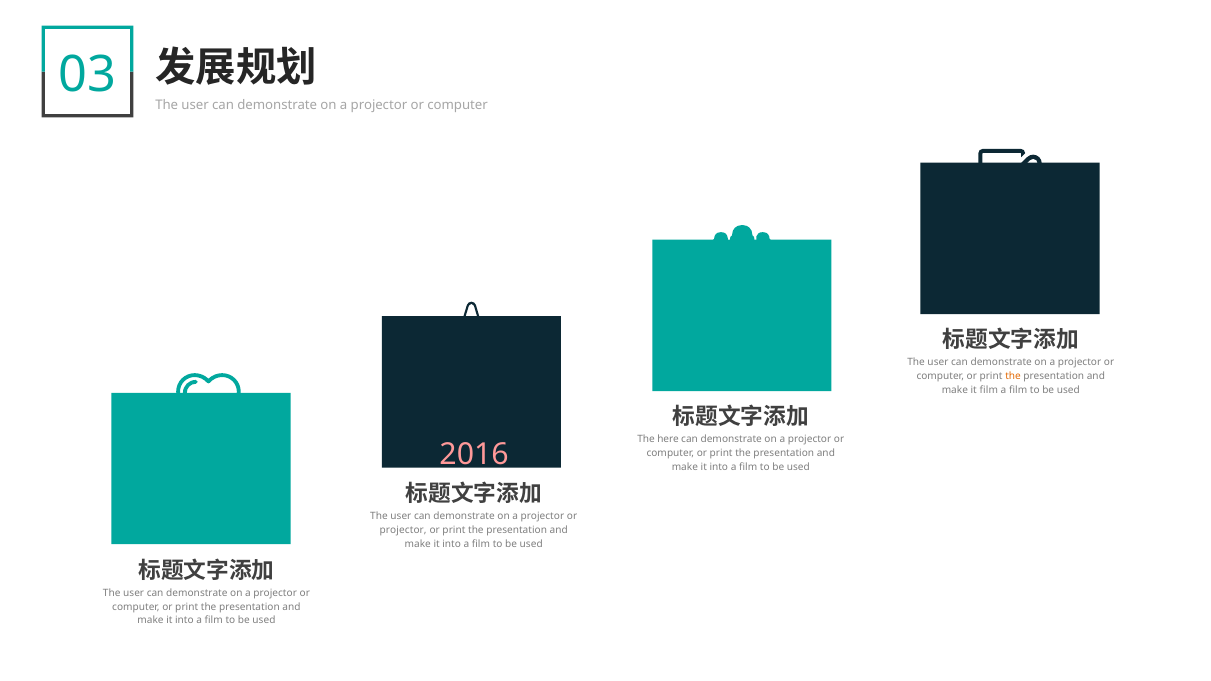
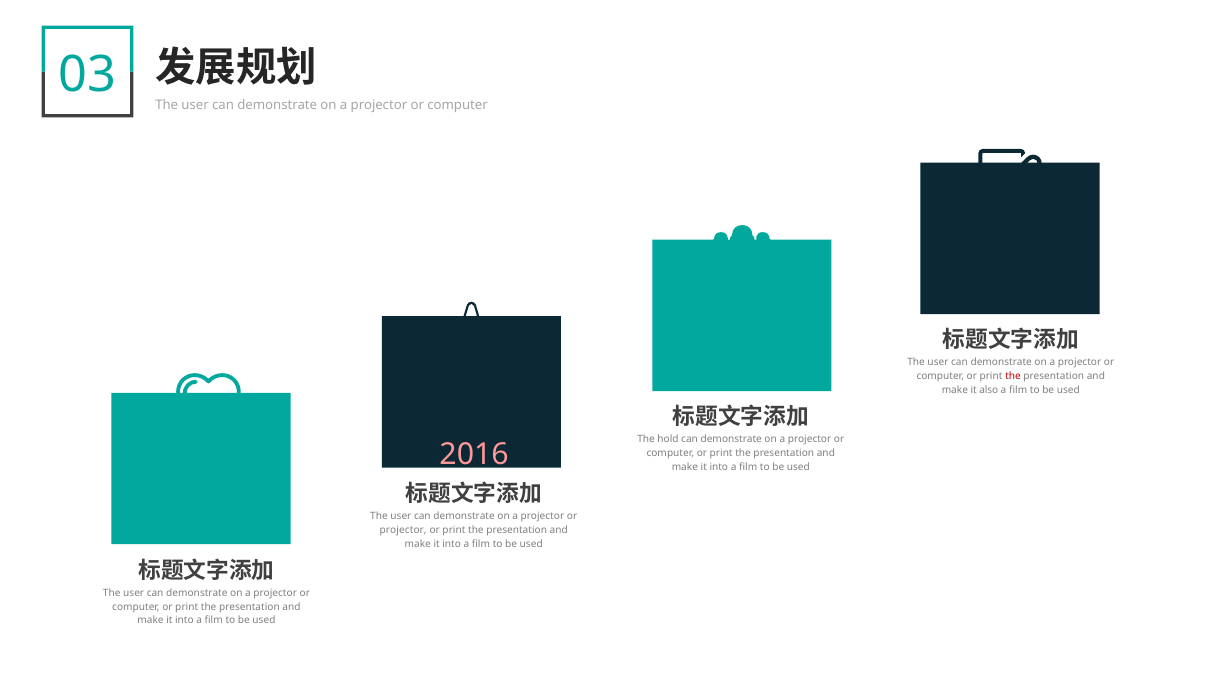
the at (1013, 376) colour: orange -> red
it film: film -> also
here: here -> hold
